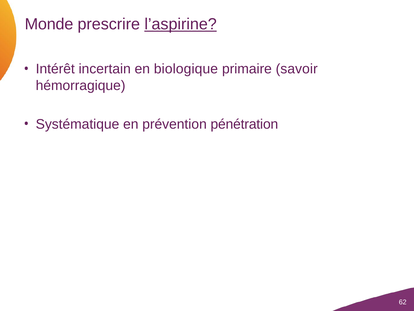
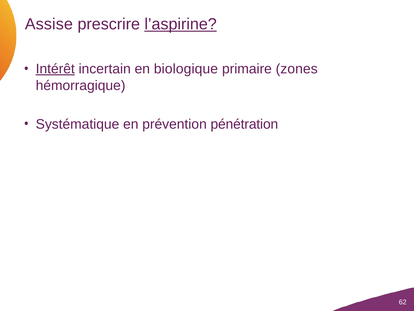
Monde: Monde -> Assise
Intérêt underline: none -> present
savoir: savoir -> zones
